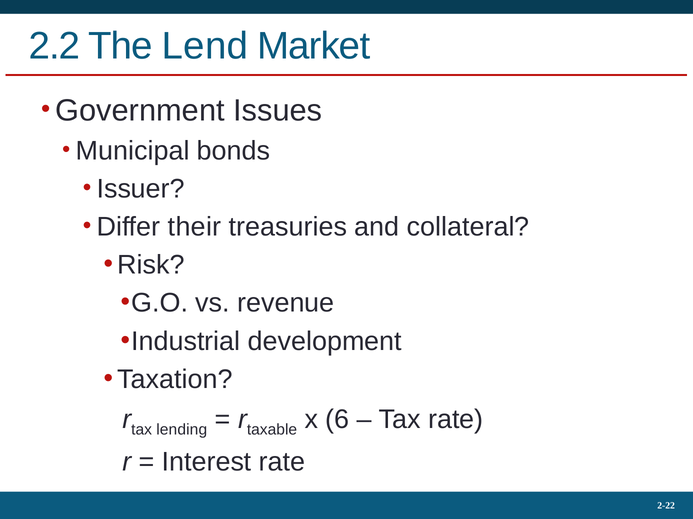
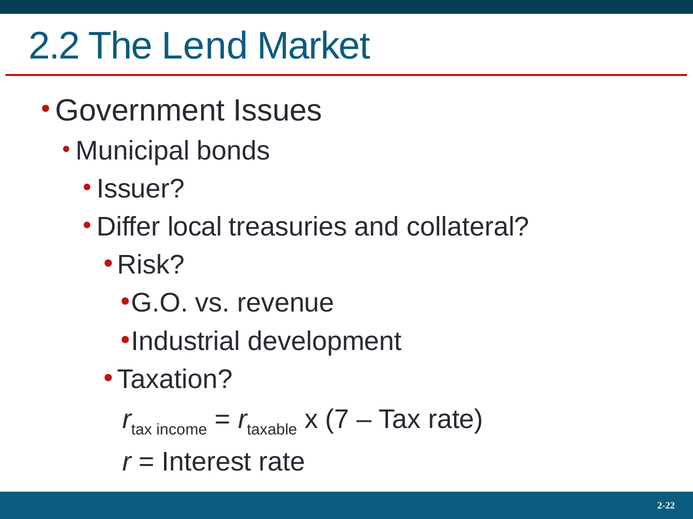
their: their -> local
lending: lending -> income
6: 6 -> 7
